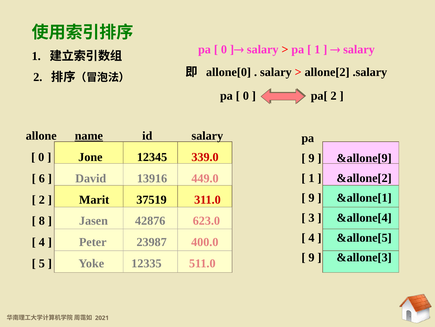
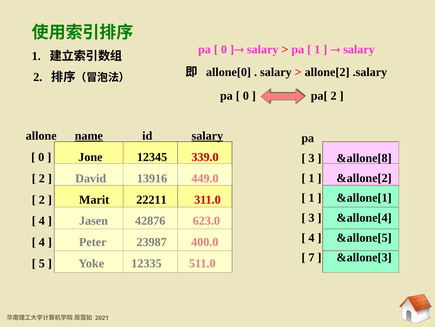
salary at (207, 135) underline: none -> present
9 at (311, 158): 9 -> 3
&allone[9: &allone[9 -> &allone[8
6 at (42, 178): 6 -> 2
9 at (311, 197): 9 -> 1
37519: 37519 -> 22211
8 at (42, 220): 8 -> 4
9 at (311, 257): 9 -> 7
